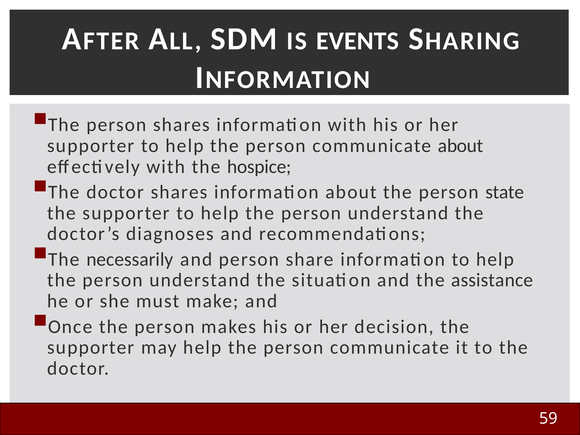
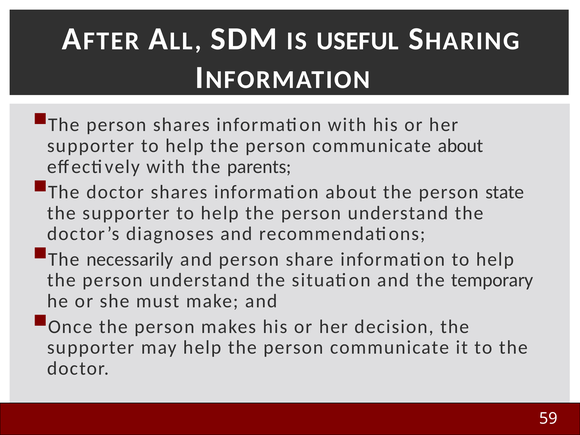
EVENTS: EVENTS -> USEFUL
hospice: hospice -> parents
assistance: assistance -> temporary
